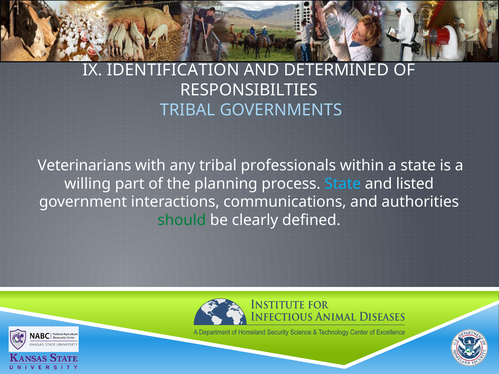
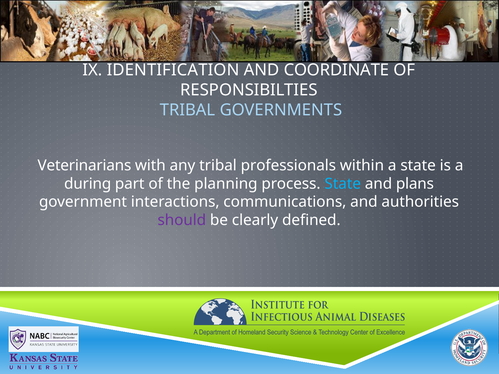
DETERMINED: DETERMINED -> COORDINATE
willing: willing -> during
listed: listed -> plans
should colour: green -> purple
